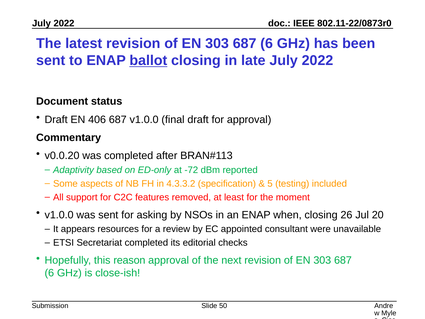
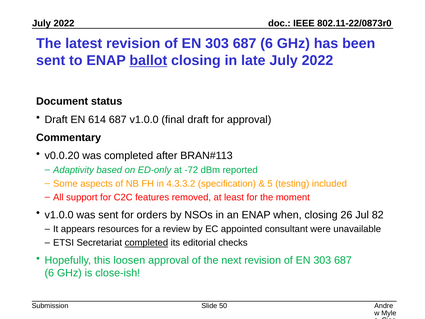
406: 406 -> 614
asking: asking -> orders
20: 20 -> 82
completed at (146, 243) underline: none -> present
reason: reason -> loosen
